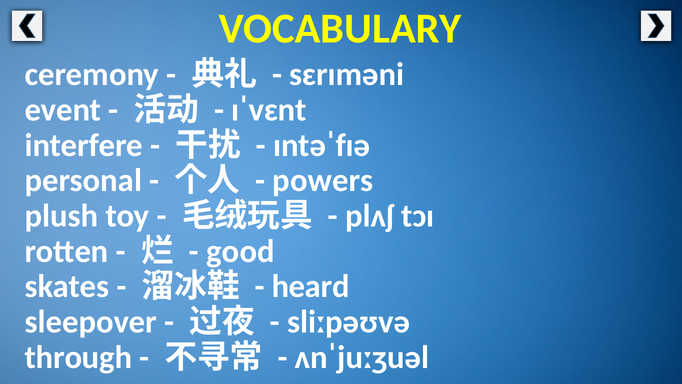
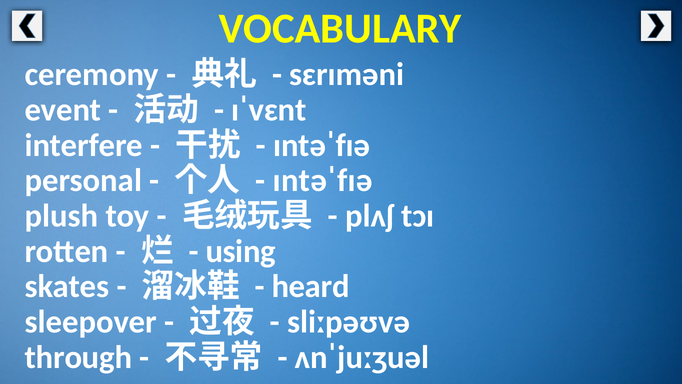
powers at (323, 180): powers -> ɪntəˈfɪə
good: good -> using
